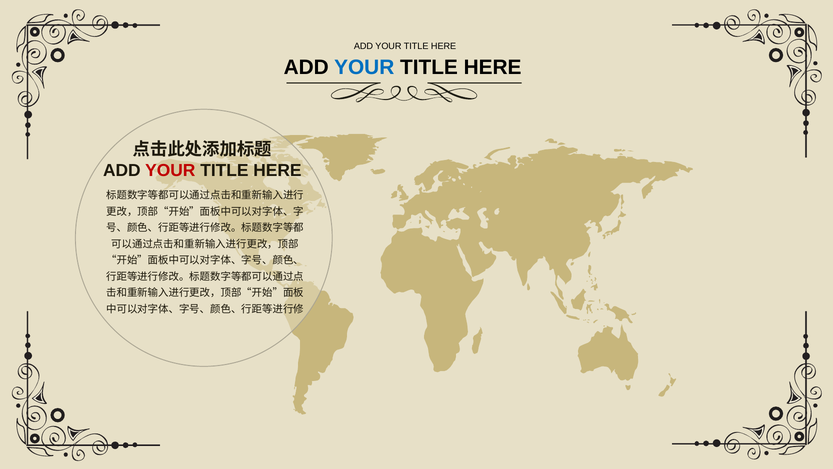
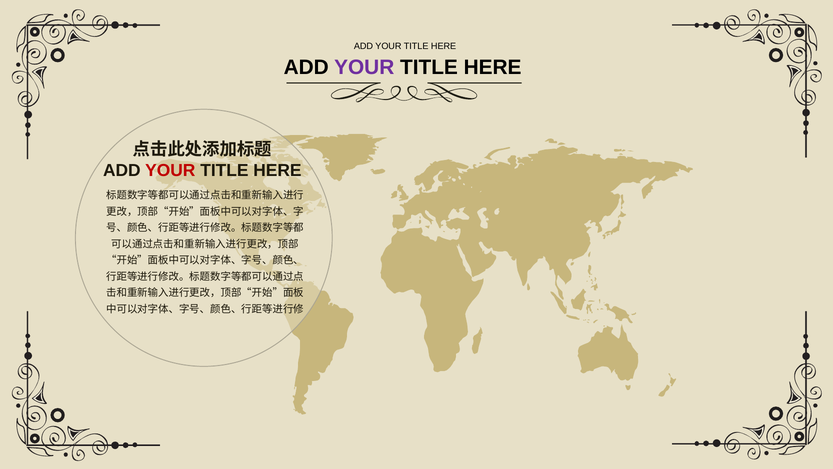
YOUR at (364, 68) colour: blue -> purple
